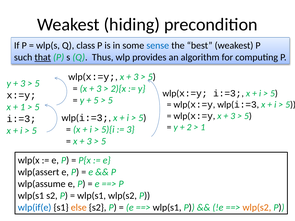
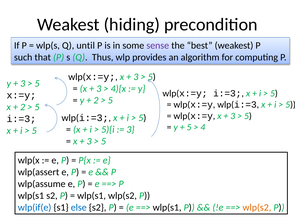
class: class -> until
sense colour: blue -> purple
that underline: present -> none
2){x: 2){x -> 4){x
5 at (96, 100): 5 -> 2
1 at (23, 107): 1 -> 2
2 at (189, 127): 2 -> 5
1 at (203, 127): 1 -> 4
else colour: orange -> blue
